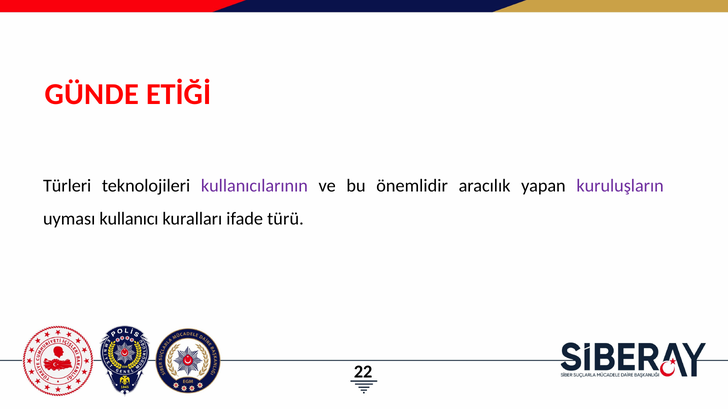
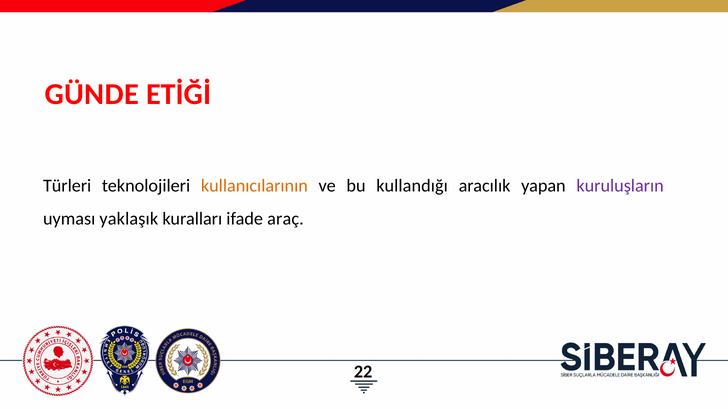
kullanıcılarının colour: purple -> orange
önemlidir: önemlidir -> kullandığı
kullanıcı: kullanıcı -> yaklaşık
türü: türü -> araç
